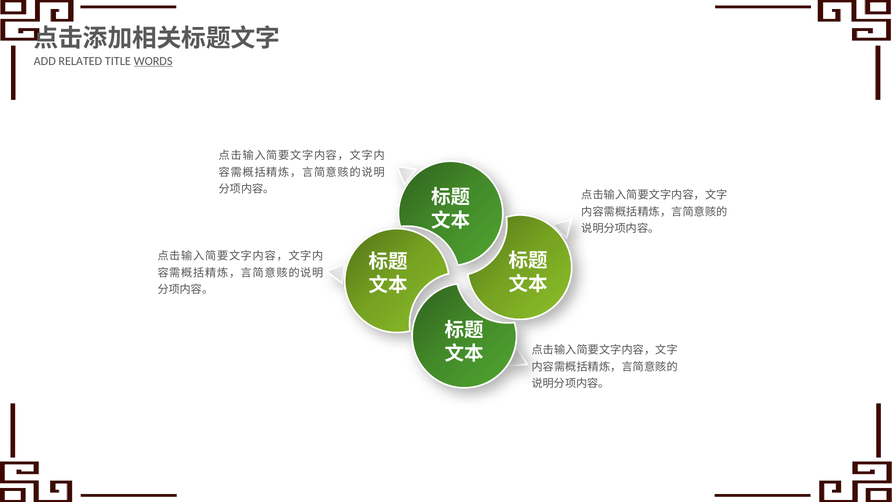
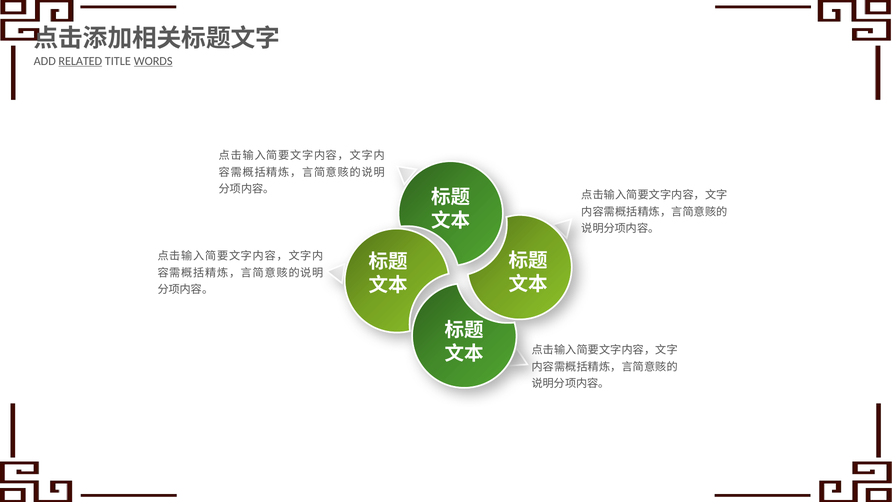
RELATED underline: none -> present
